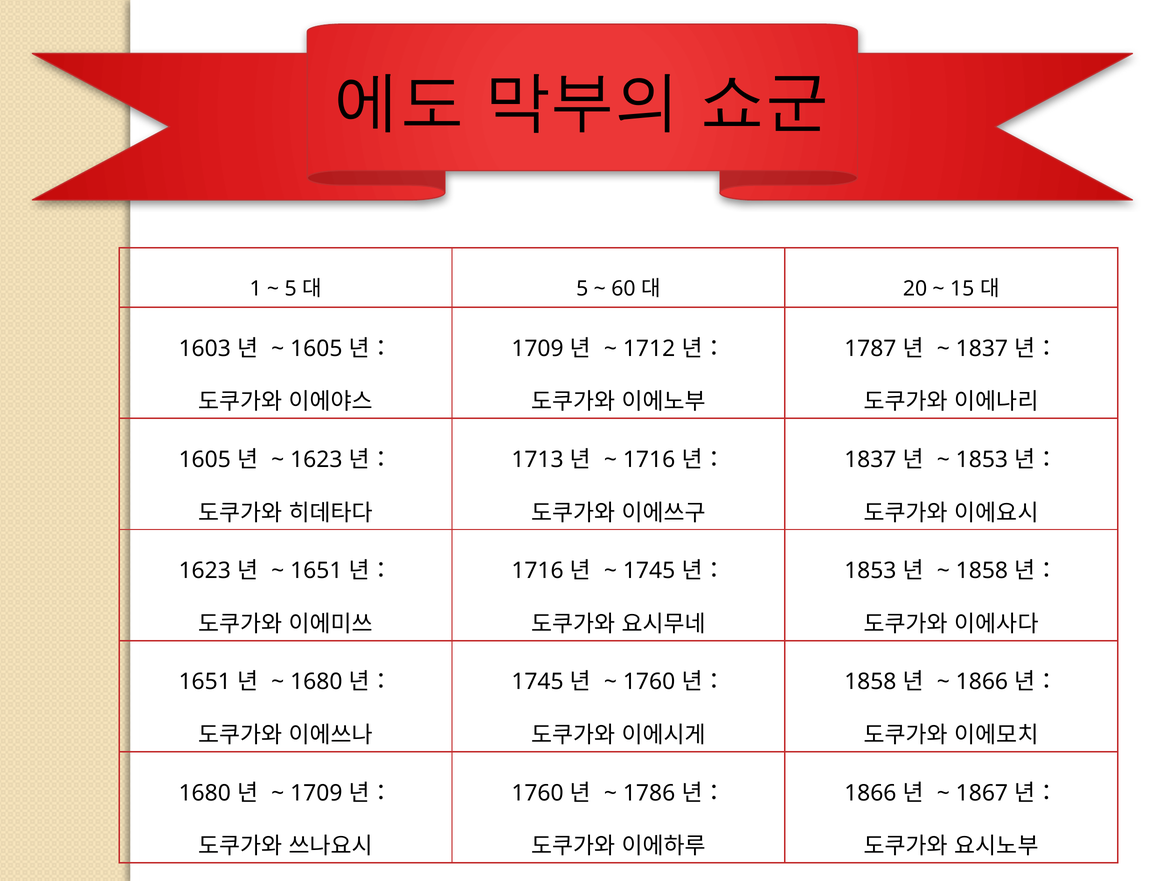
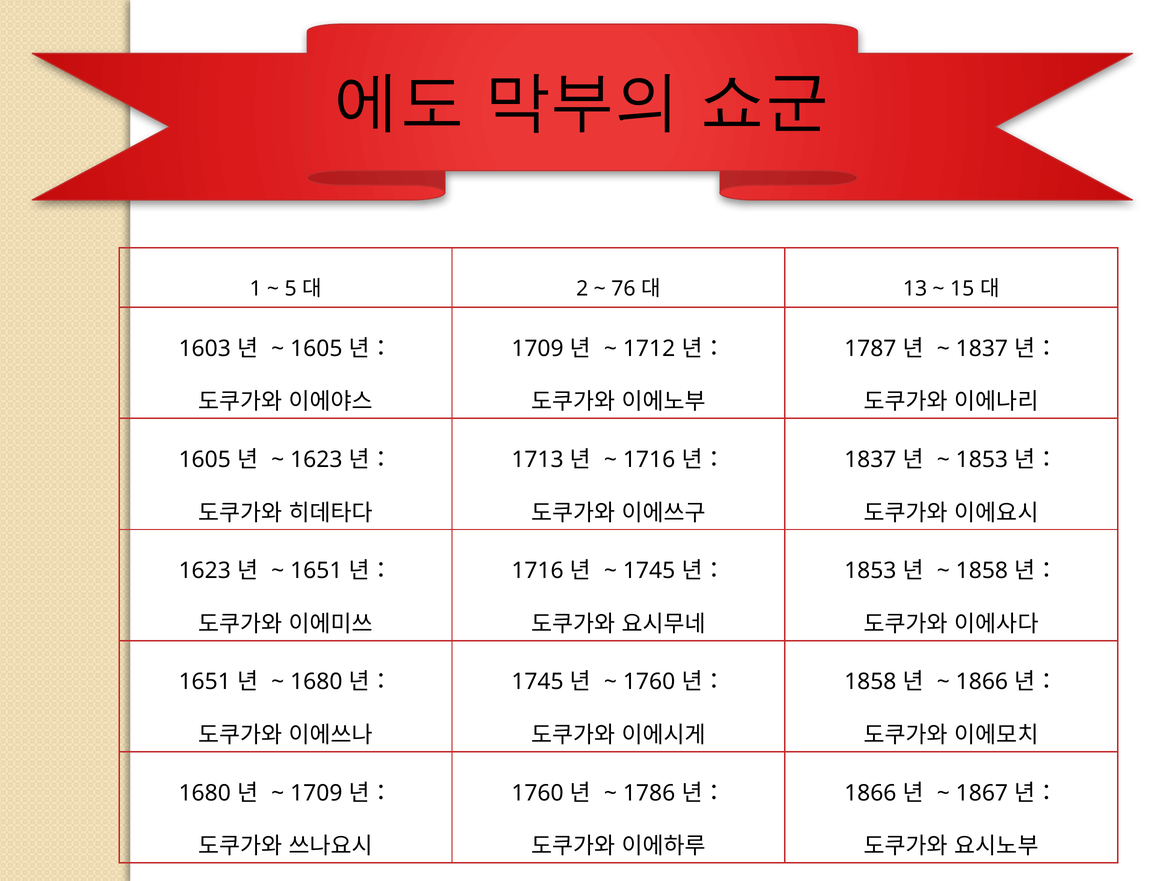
5 at (582, 289): 5 -> 2
60: 60 -> 76
20: 20 -> 13
